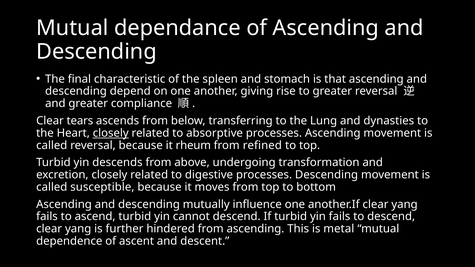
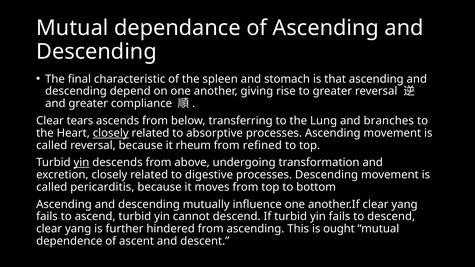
dynasties: dynasties -> branches
yin at (81, 163) underline: none -> present
susceptible: susceptible -> pericarditis
metal: metal -> ought
